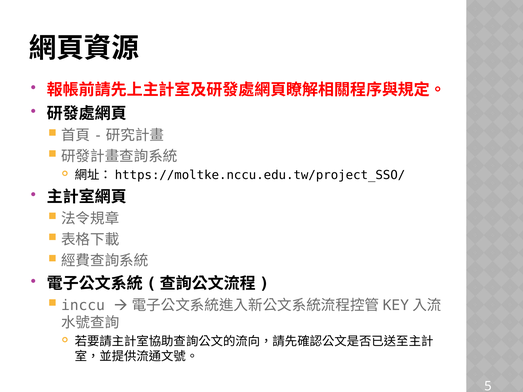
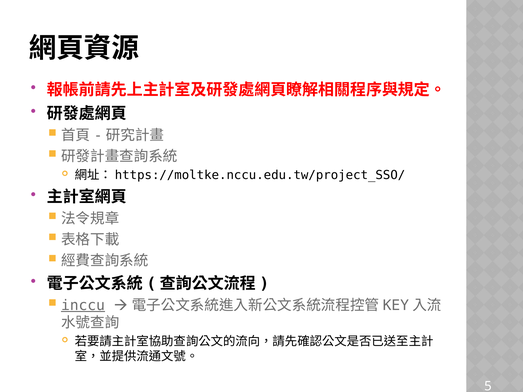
inccu underline: none -> present
